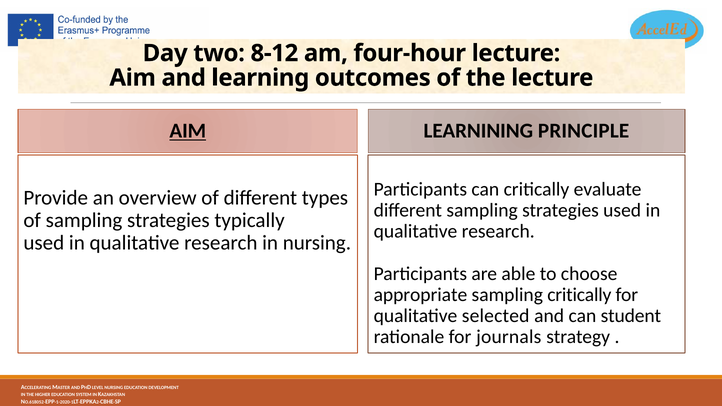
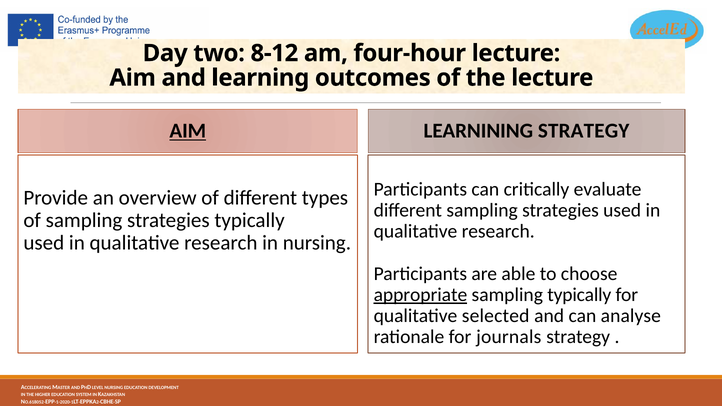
LEARNINING PRINCIPLE: PRINCIPLE -> STRATEGY
appropriate underline: none -> present
sampling critically: critically -> typically
student: student -> analyse
